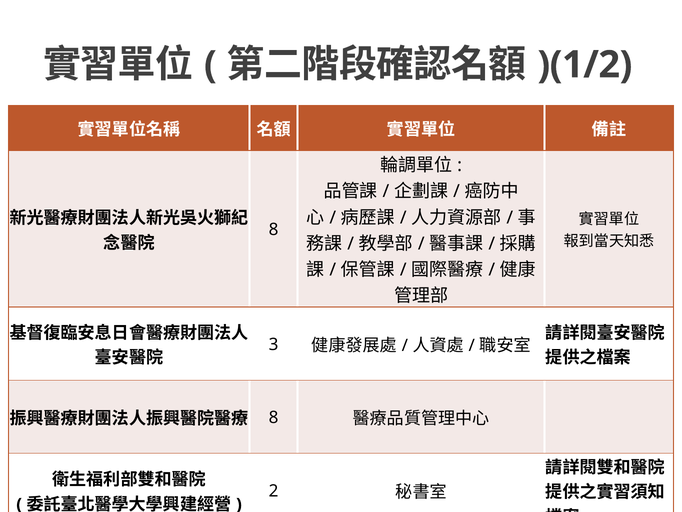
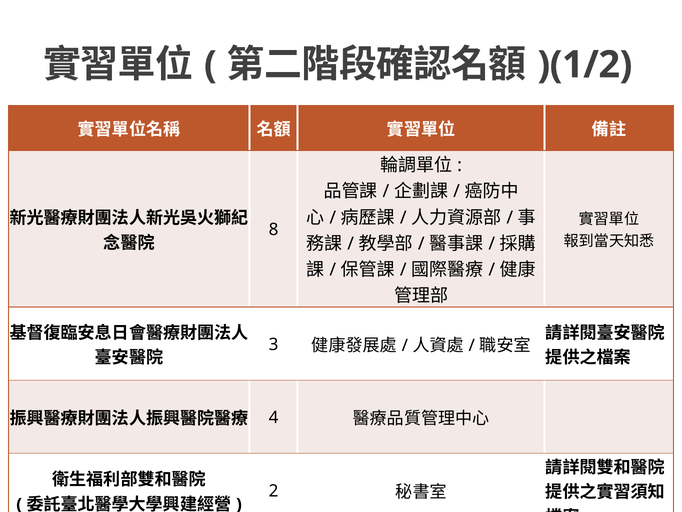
8 at (274, 417): 8 -> 4
